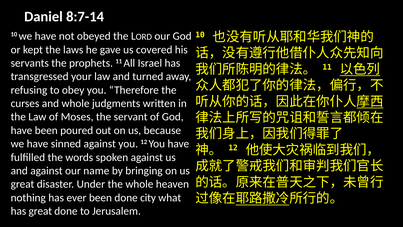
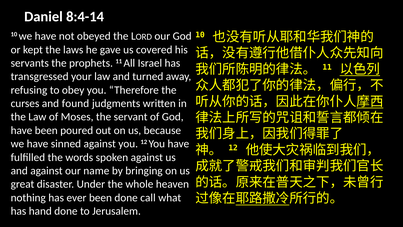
8:7-14: 8:7-14 -> 8:4-14
and whole: whole -> found
city: city -> call
has great: great -> hand
